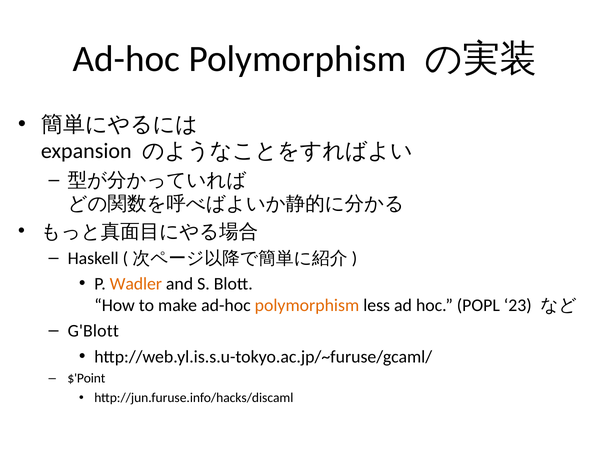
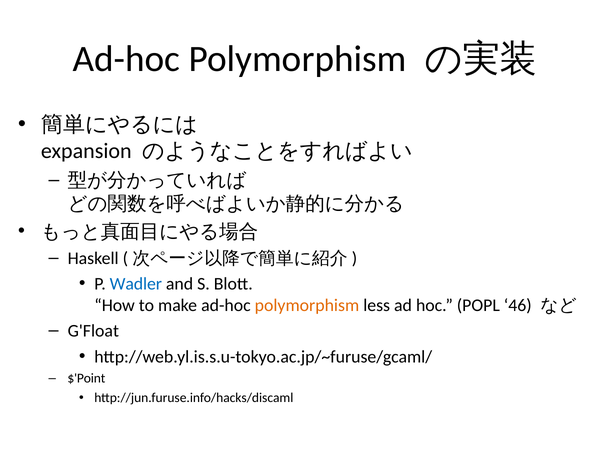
Wadler colour: orange -> blue
23: 23 -> 46
G'Blott: G'Blott -> G'Float
